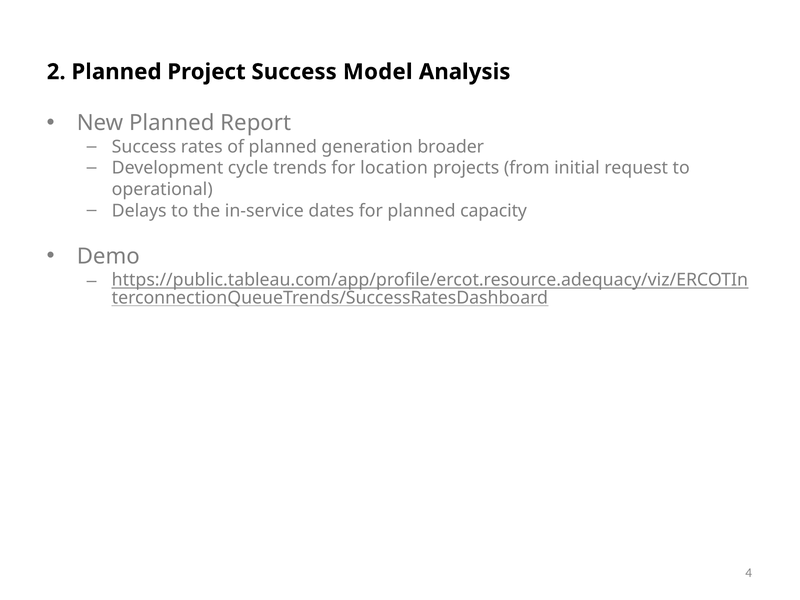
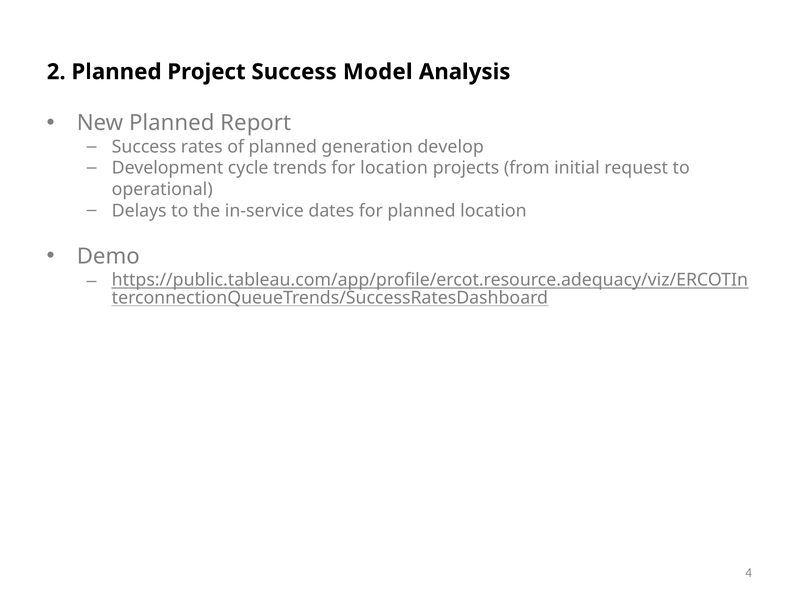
broader: broader -> develop
planned capacity: capacity -> location
